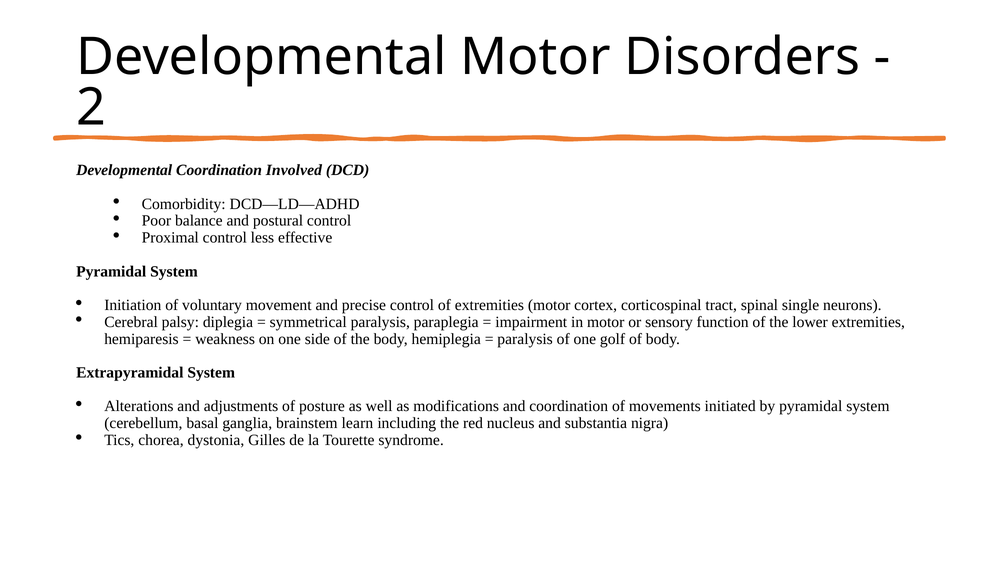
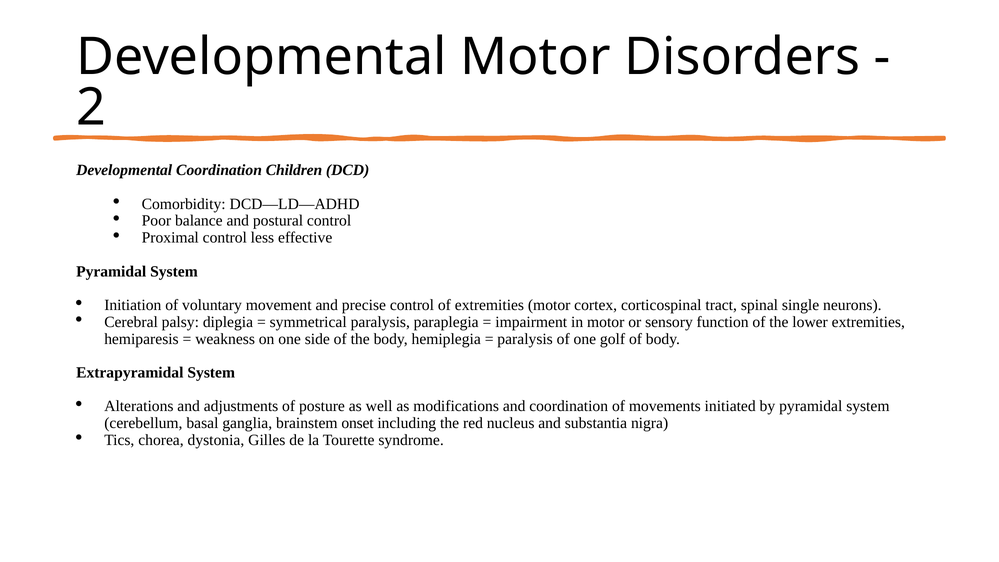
Involved: Involved -> Children
learn: learn -> onset
